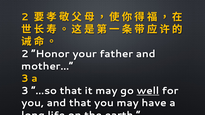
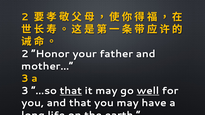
that at (71, 91) underline: none -> present
